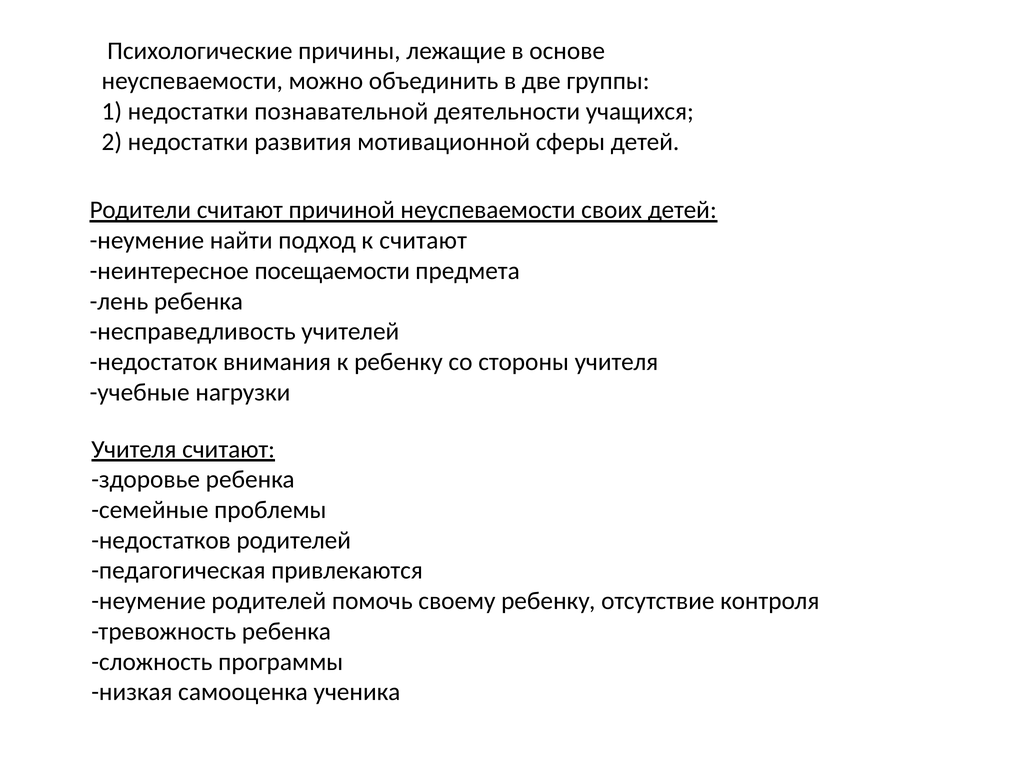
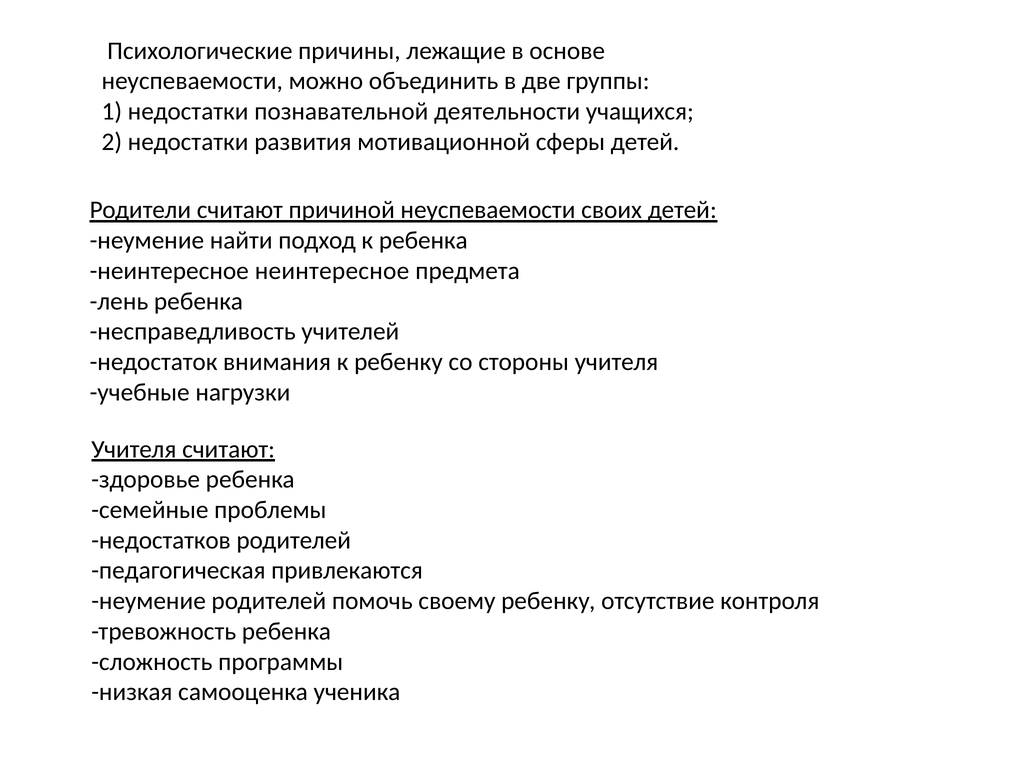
к считают: считают -> ребенка
неинтересное посещаемости: посещаемости -> неинтересное
